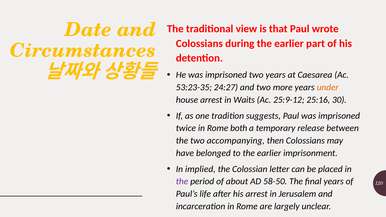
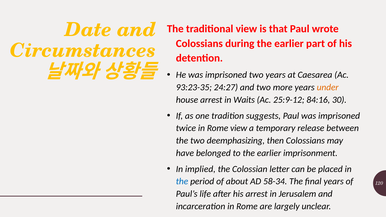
53:23-35: 53:23-35 -> 93:23-35
25:16: 25:16 -> 84:16
Rome both: both -> view
accompanying: accompanying -> deemphasizing
the at (182, 182) colour: purple -> blue
58-50: 58-50 -> 58-34
